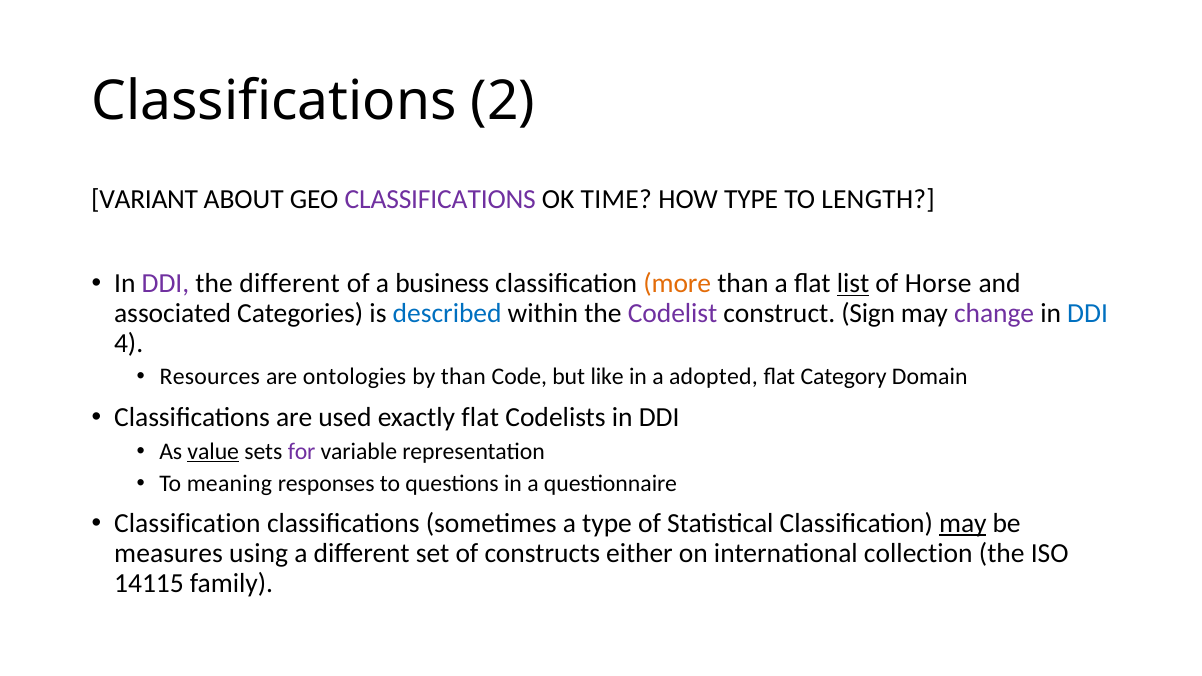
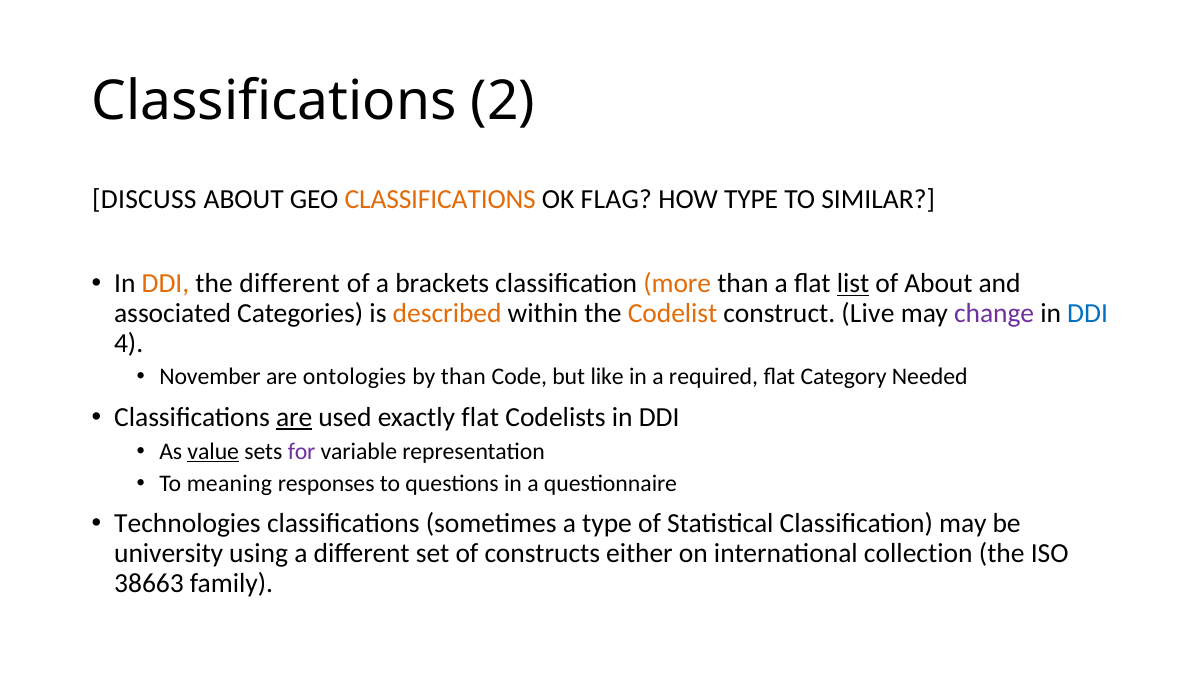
VARIANT: VARIANT -> DISCUSS
CLASSIFICATIONS at (440, 199) colour: purple -> orange
TIME: TIME -> FLAG
LENGTH: LENGTH -> SIMILAR
DDI at (165, 284) colour: purple -> orange
business: business -> brackets
of Horse: Horse -> About
described colour: blue -> orange
Codelist colour: purple -> orange
Sign: Sign -> Live
Resources: Resources -> November
adopted: adopted -> required
Domain: Domain -> Needed
are at (294, 417) underline: none -> present
Classification at (187, 524): Classification -> Technologies
may at (963, 524) underline: present -> none
measures: measures -> university
14115: 14115 -> 38663
